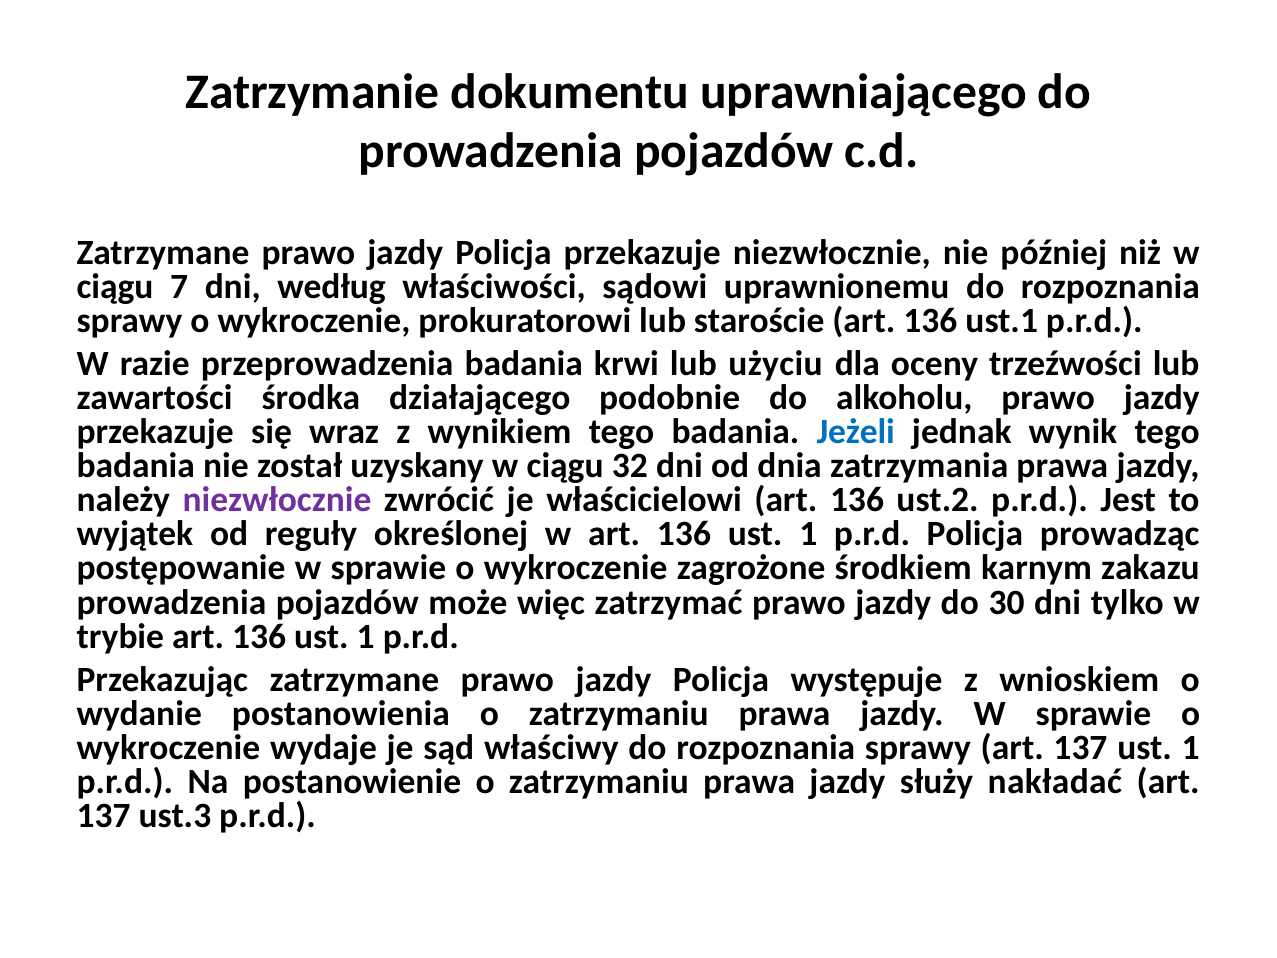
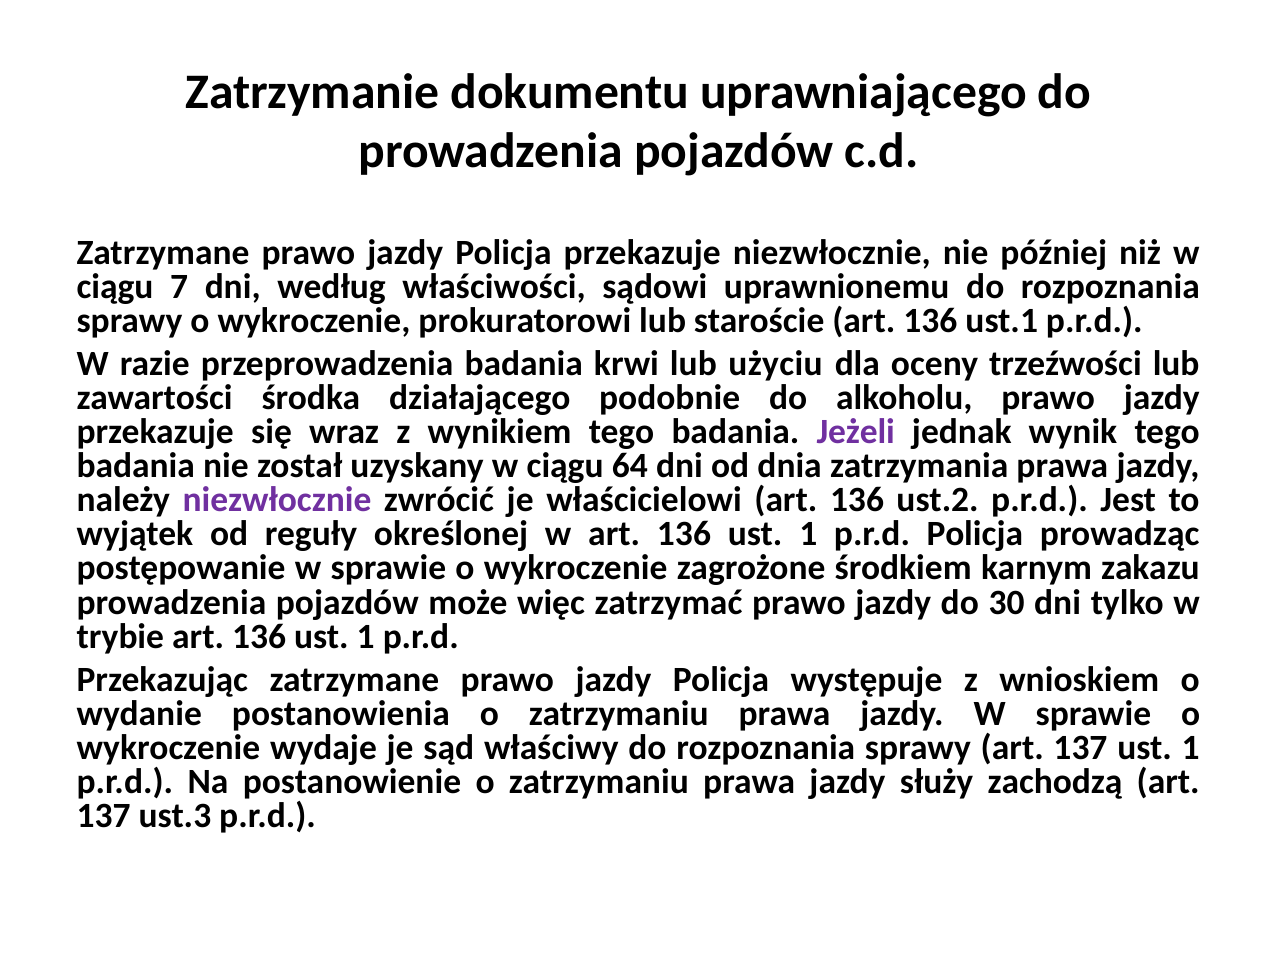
Jeżeli colour: blue -> purple
32: 32 -> 64
nakładać: nakładać -> zachodzą
